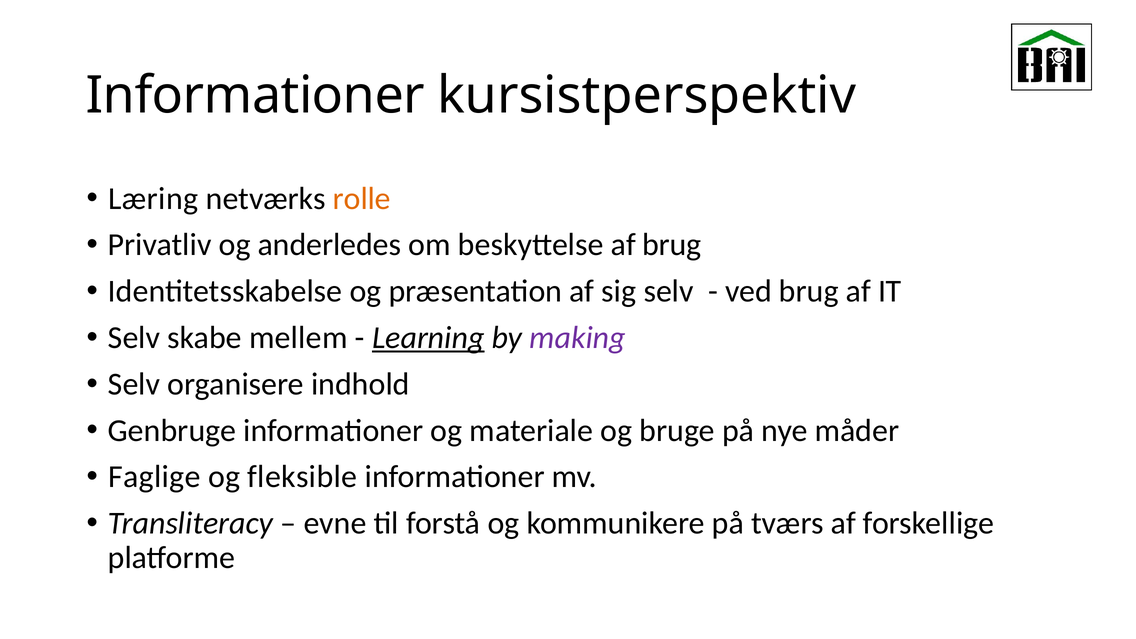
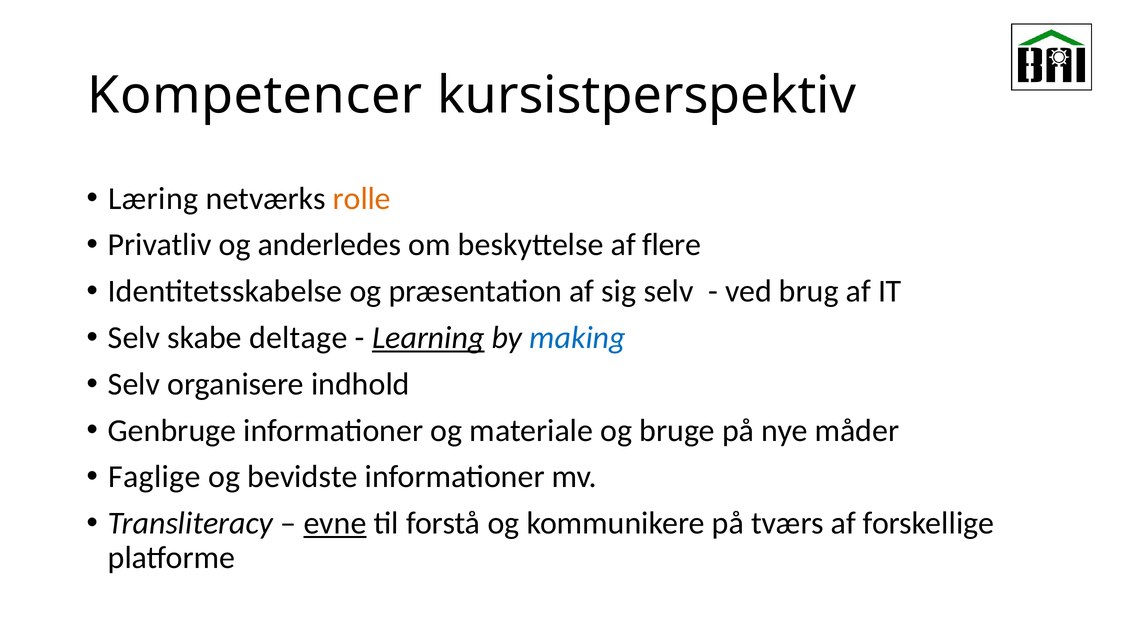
Informationer at (255, 95): Informationer -> Kompetencer
af brug: brug -> flere
mellem: mellem -> deltage
making colour: purple -> blue
fleksible: fleksible -> bevidste
evne underline: none -> present
